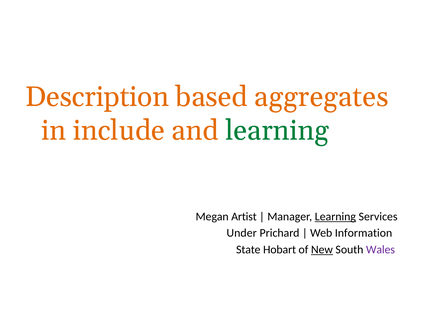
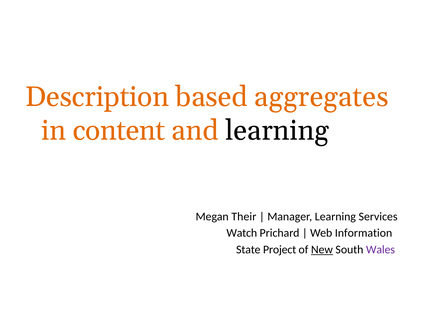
include: include -> content
learning at (277, 131) colour: green -> black
Artist: Artist -> Their
Learning at (335, 217) underline: present -> none
Under: Under -> Watch
Hobart: Hobart -> Project
